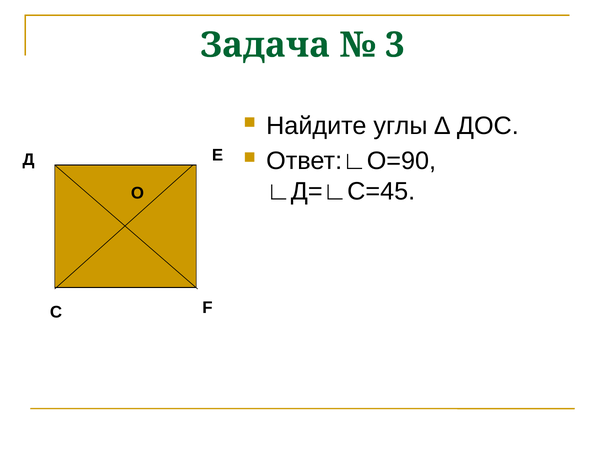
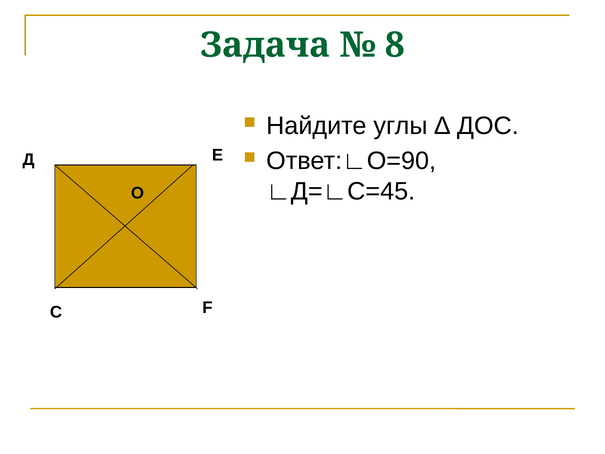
3: 3 -> 8
